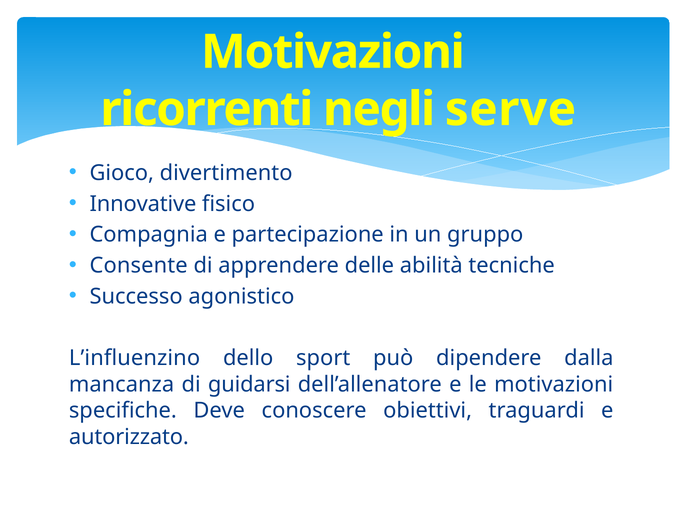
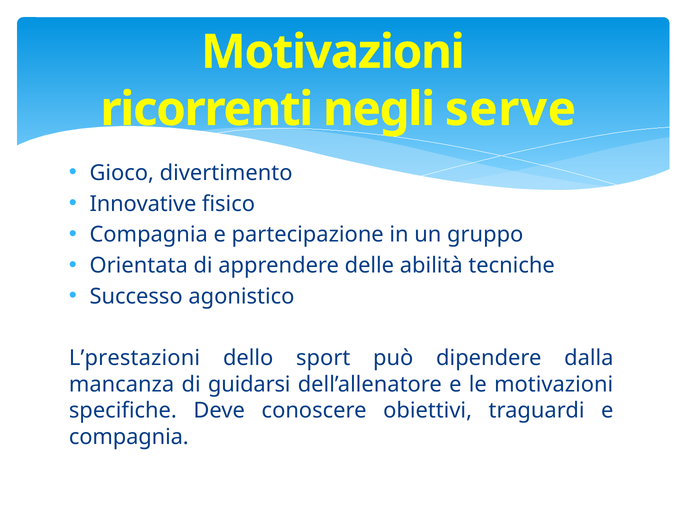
Consente: Consente -> Orientata
L’influenzino: L’influenzino -> L’prestazioni
autorizzato at (129, 437): autorizzato -> compagnia
